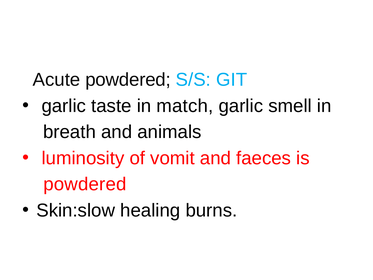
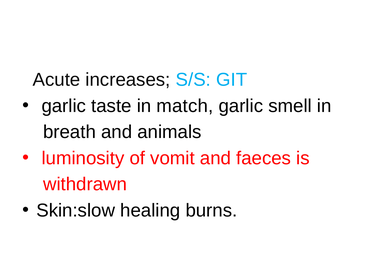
Acute powdered: powdered -> increases
powdered at (85, 184): powdered -> withdrawn
